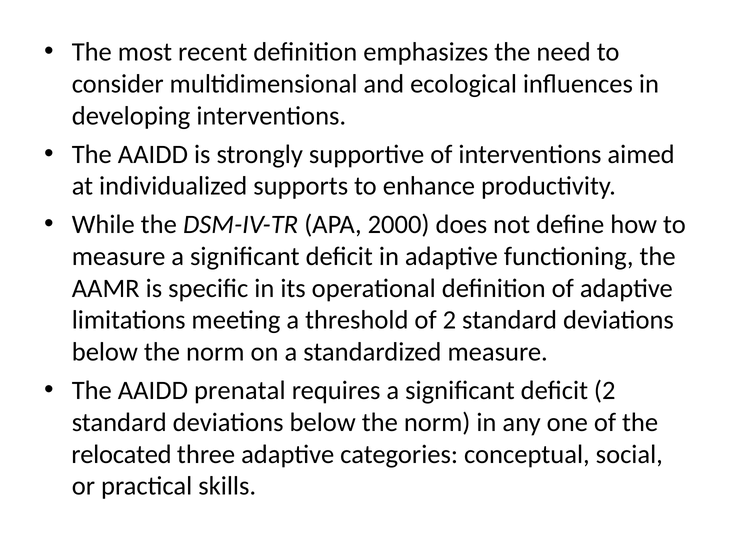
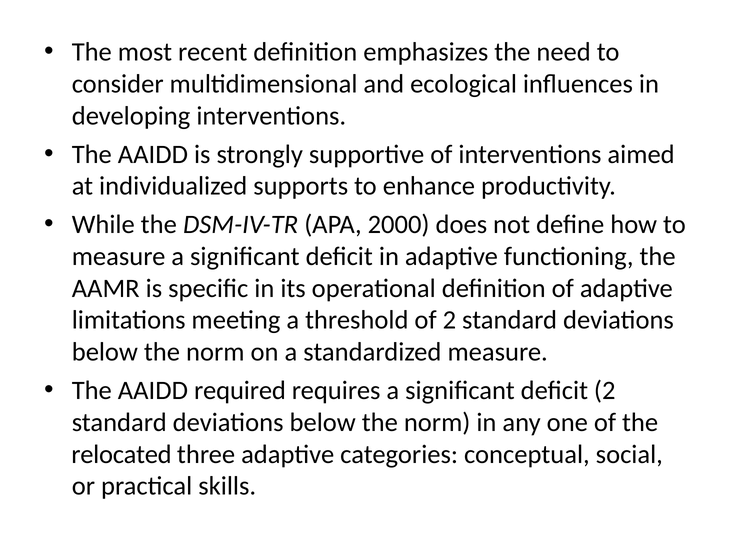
prenatal: prenatal -> required
